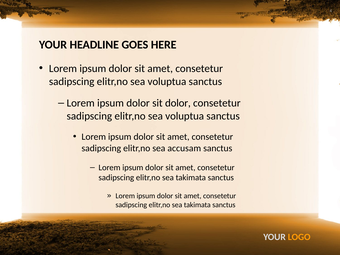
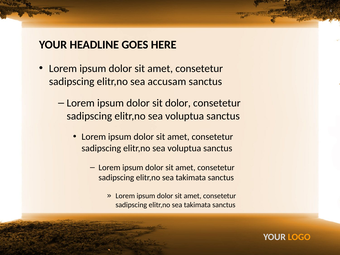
voluptua at (167, 81): voluptua -> accusam
accusam at (184, 148): accusam -> voluptua
